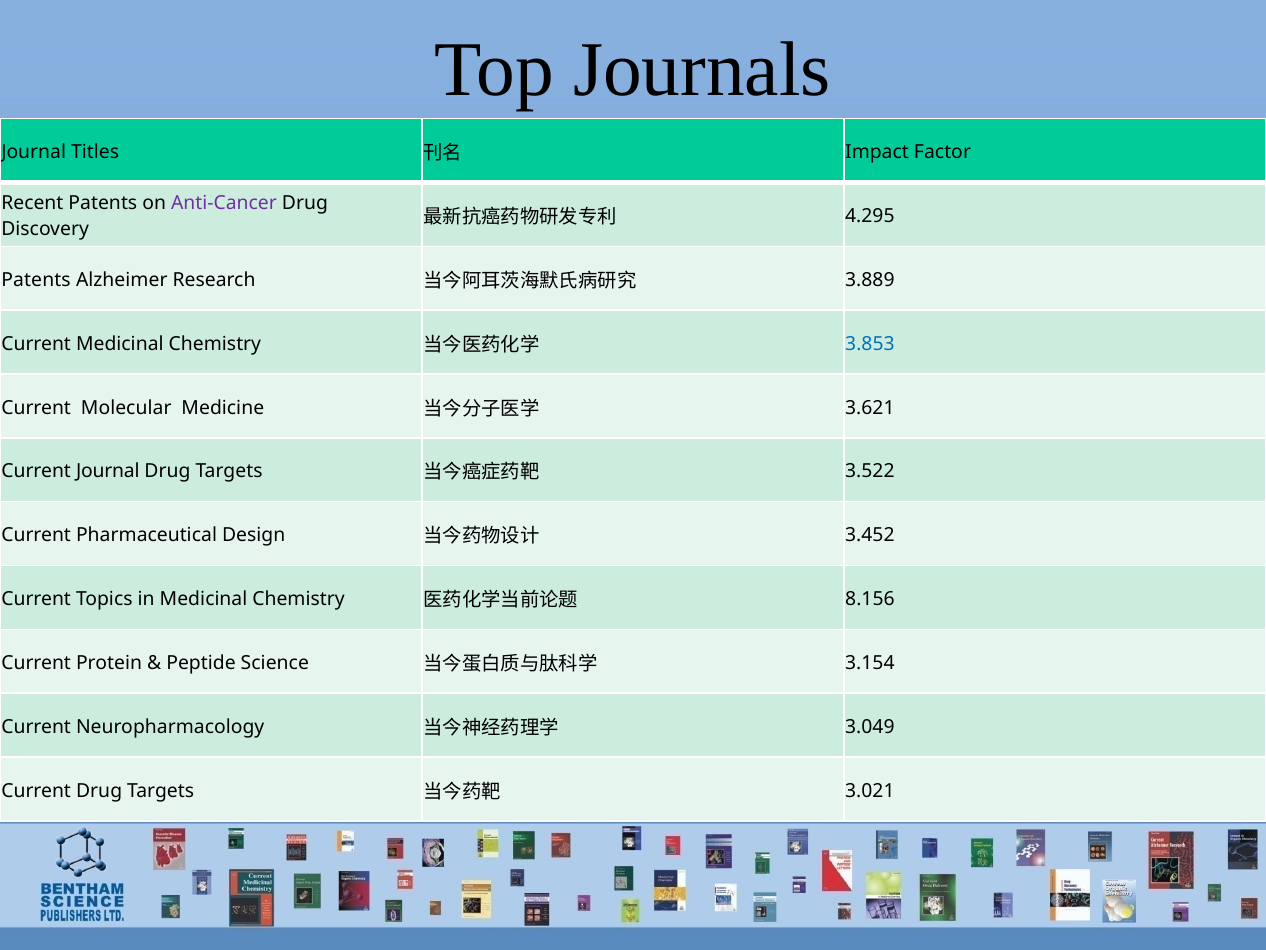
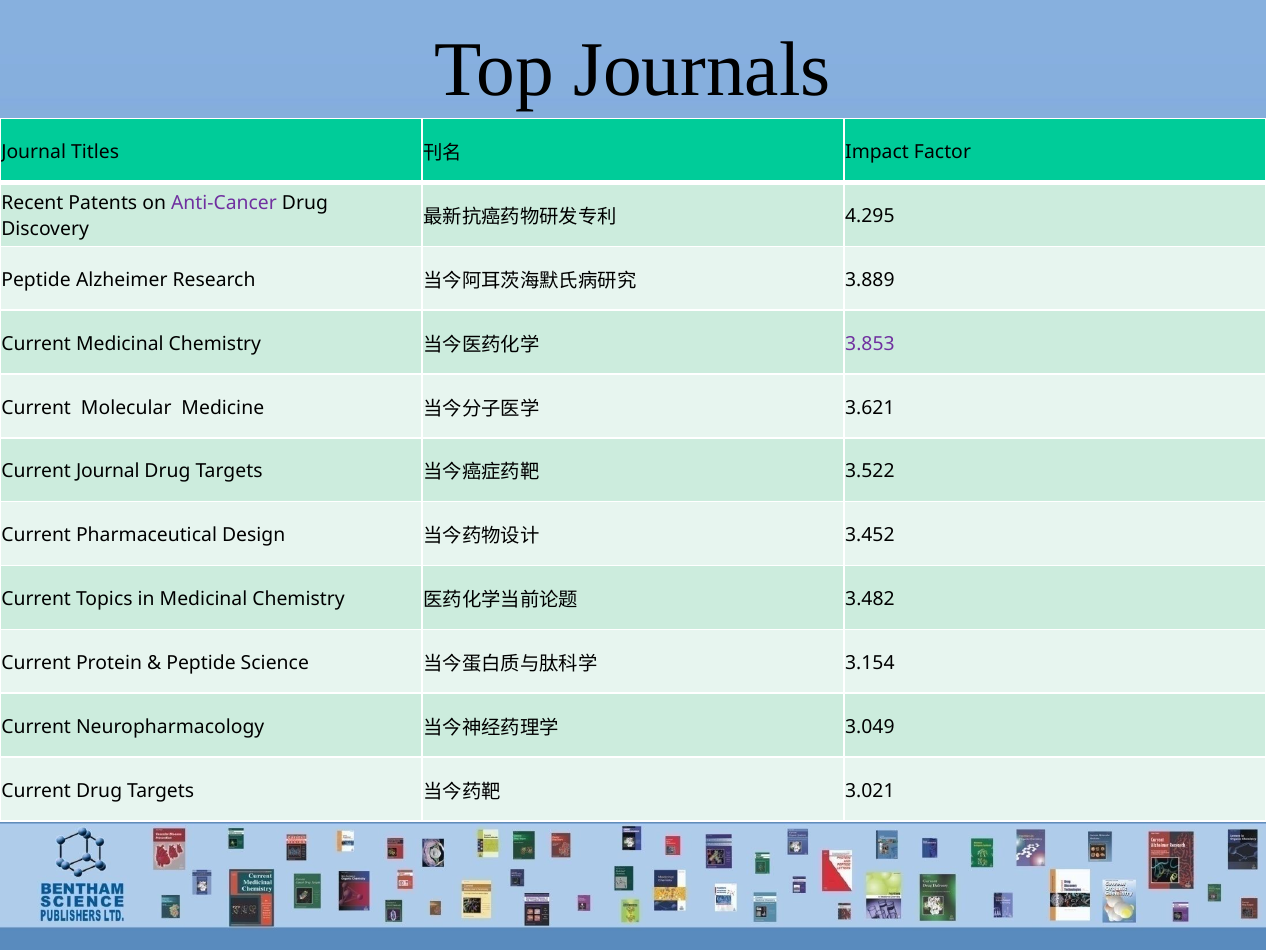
Patents at (36, 280): Patents -> Peptide
3.853 colour: blue -> purple
8.156: 8.156 -> 3.482
